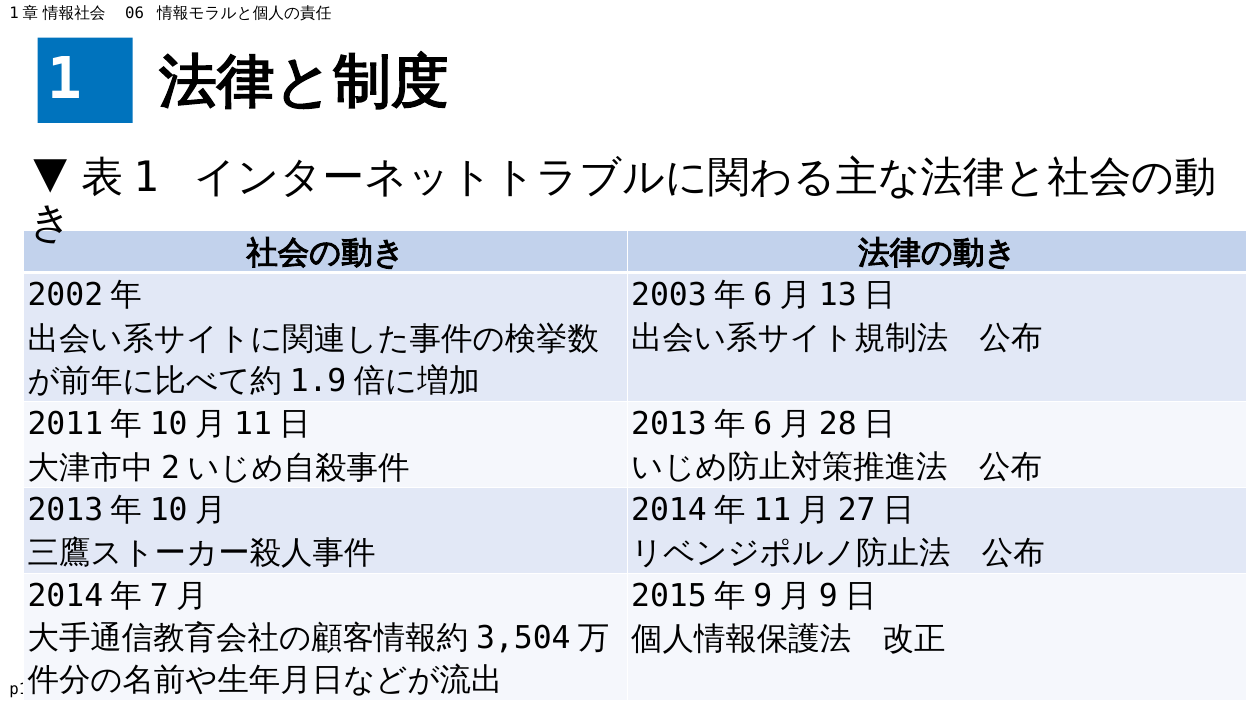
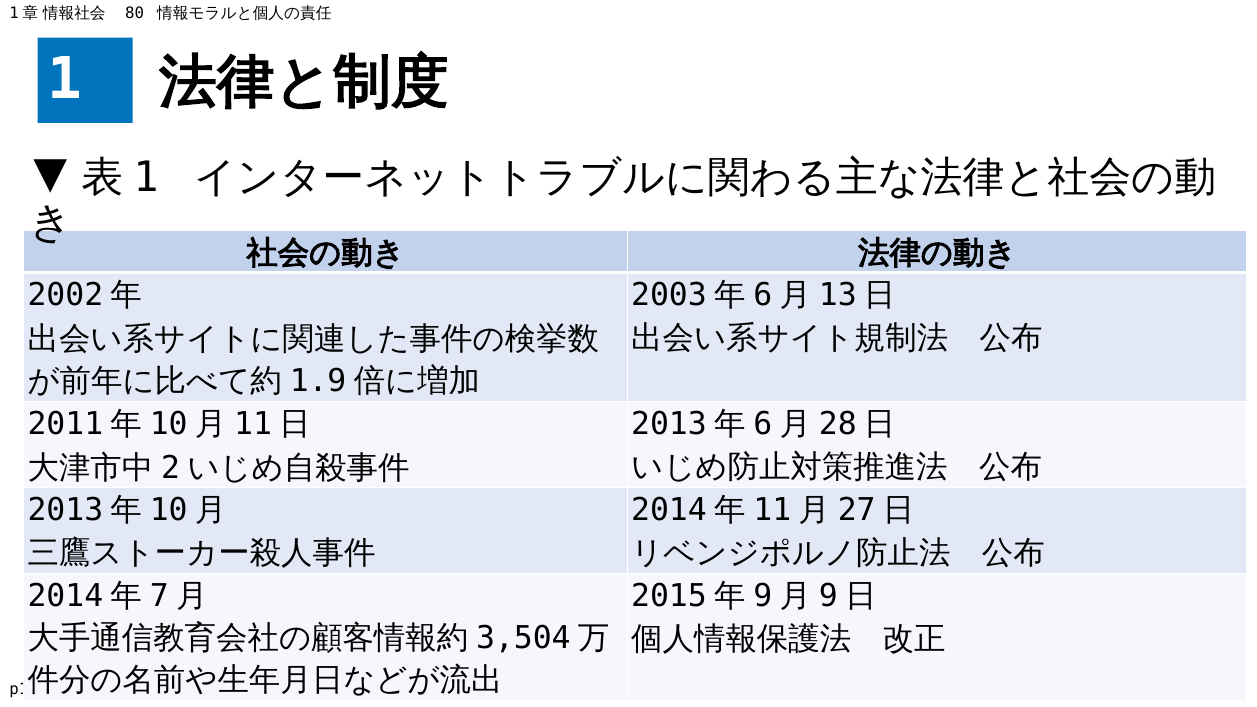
06: 06 -> 80
